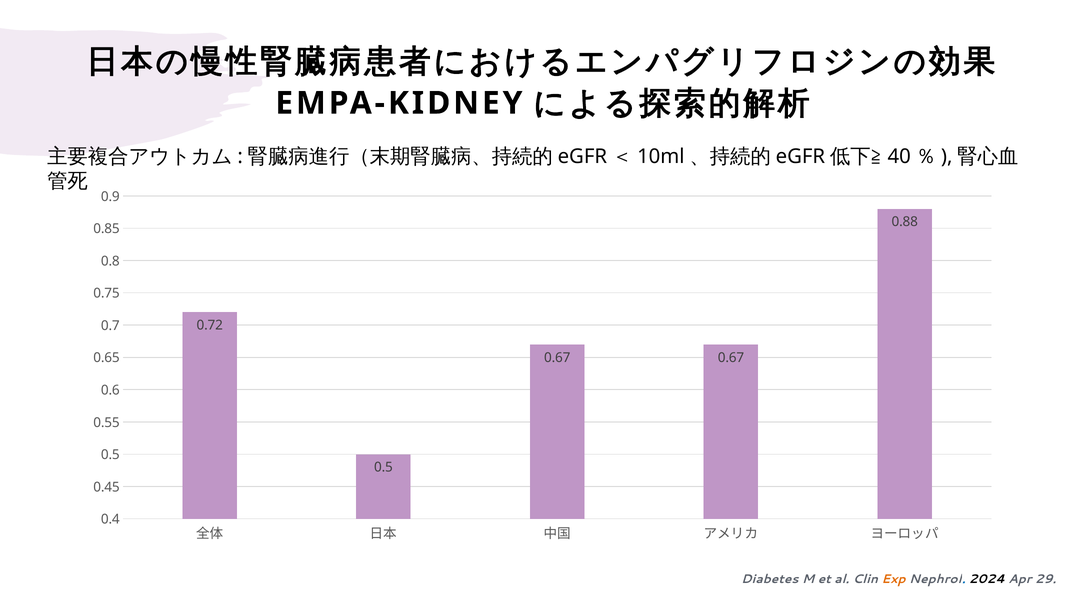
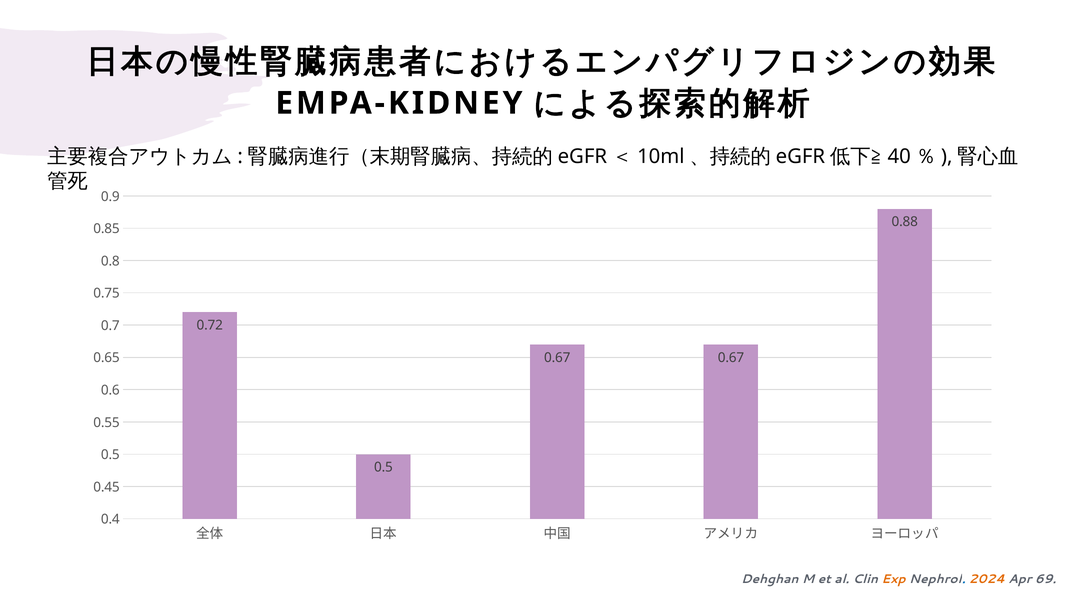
Diabetes: Diabetes -> Dehghan
2024 colour: black -> orange
29: 29 -> 69
